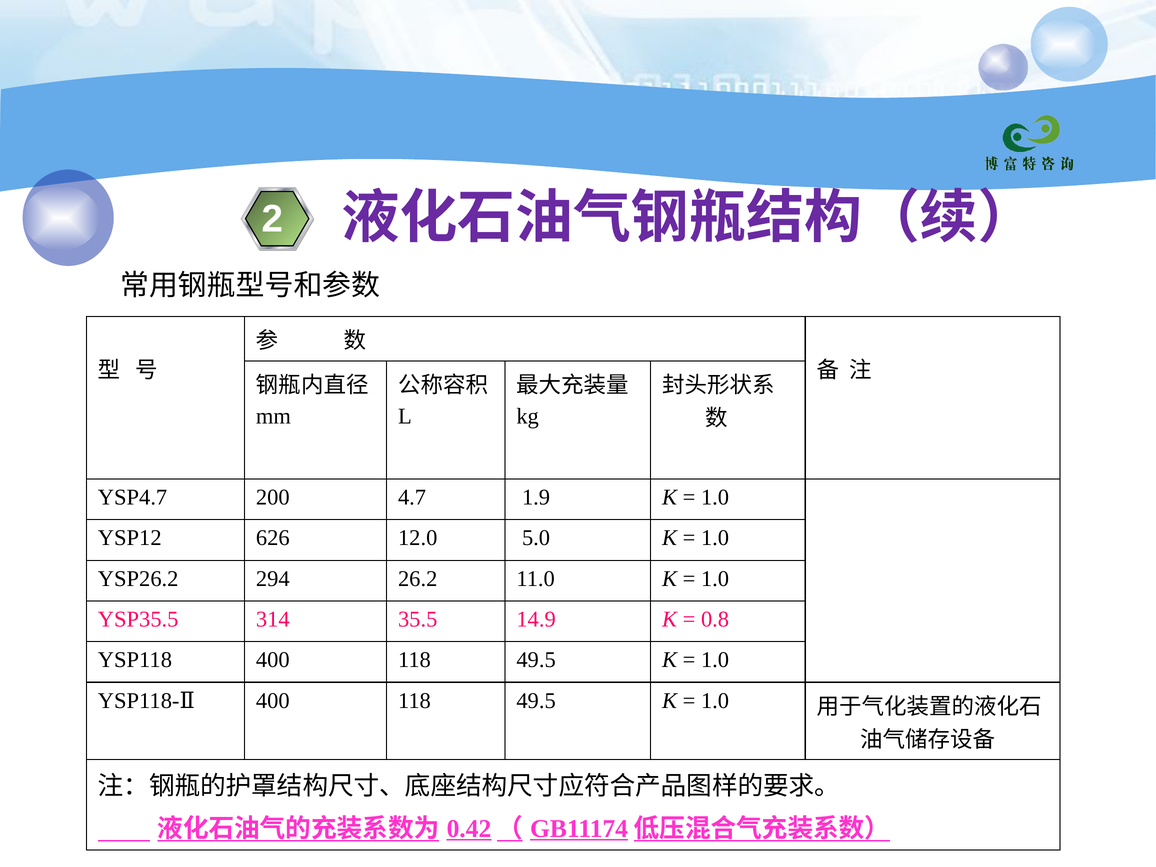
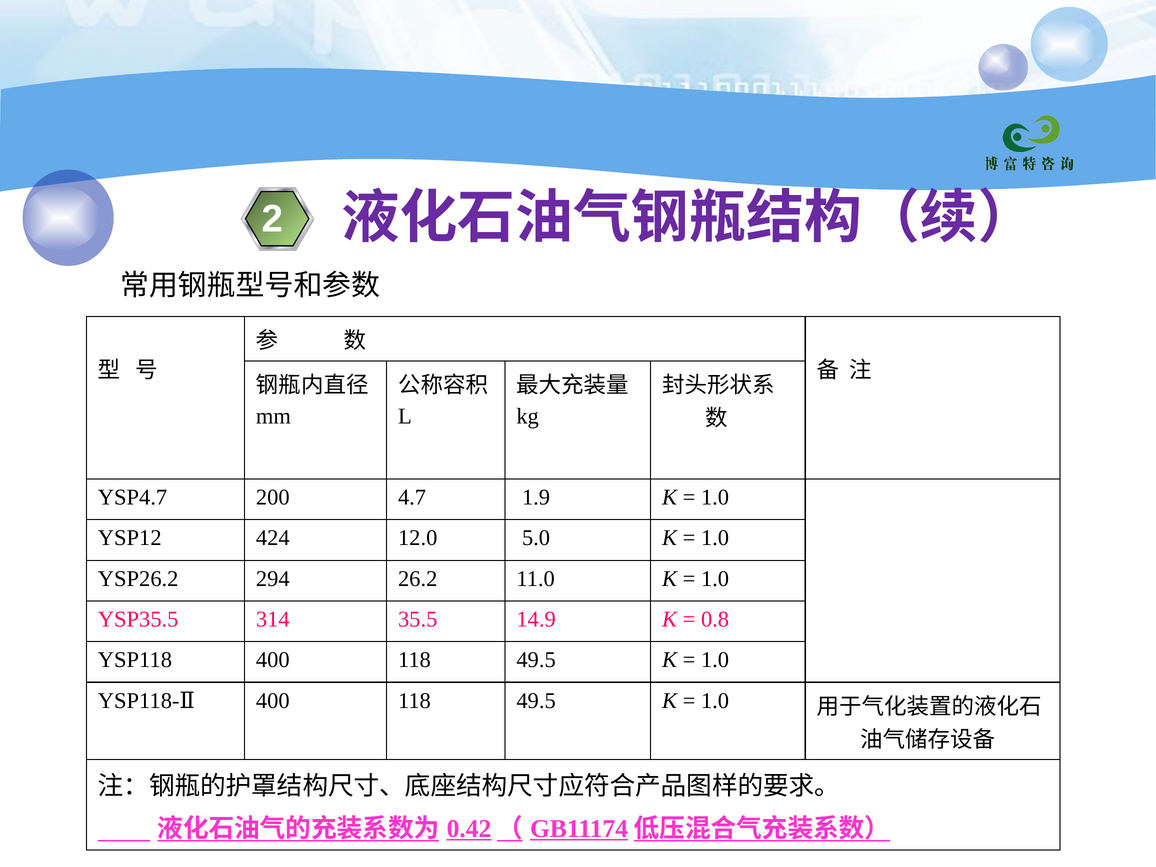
626: 626 -> 424
